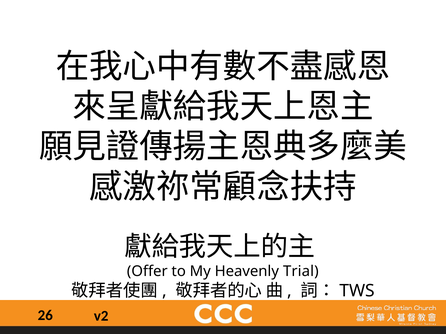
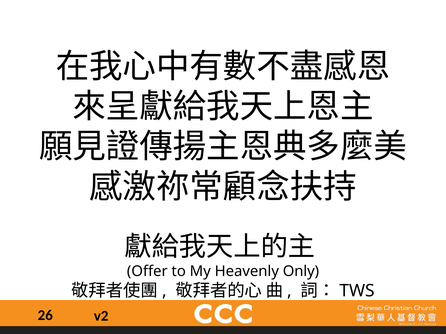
Trial: Trial -> Only
